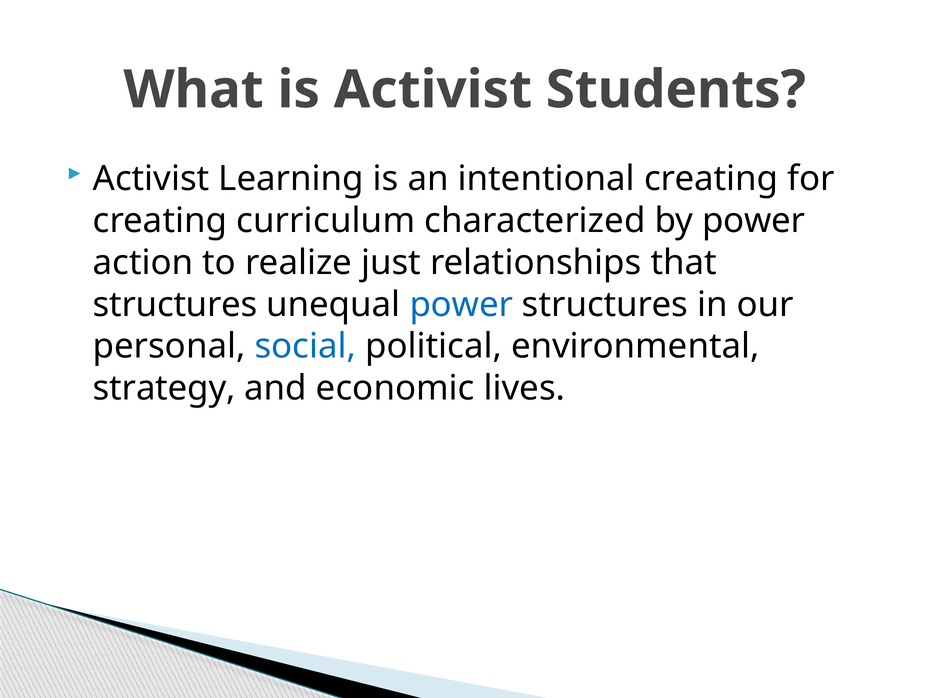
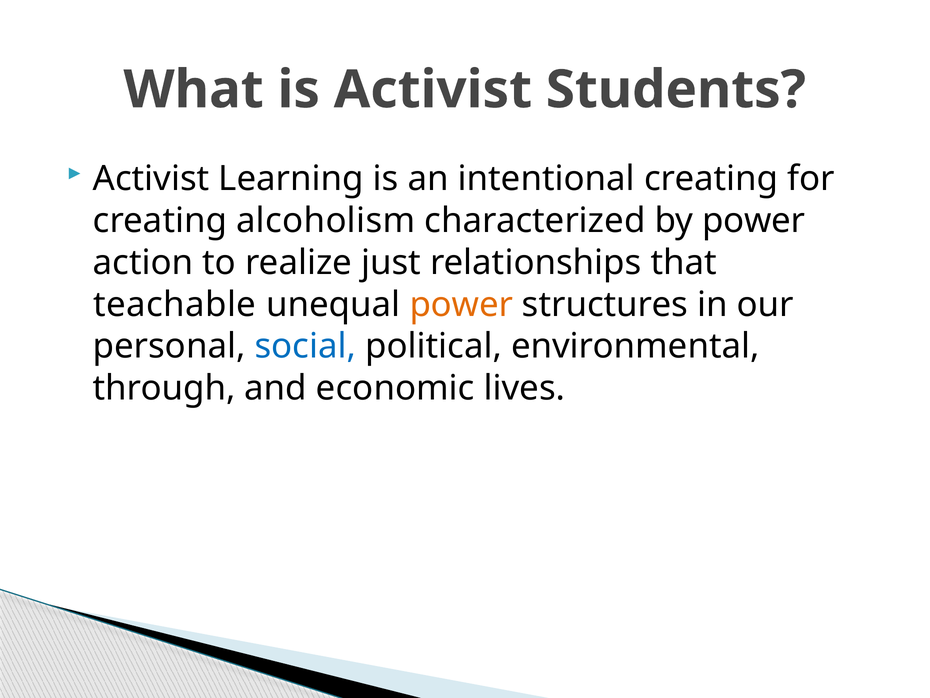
curriculum: curriculum -> alcoholism
structures at (175, 304): structures -> teachable
power at (461, 304) colour: blue -> orange
strategy: strategy -> through
